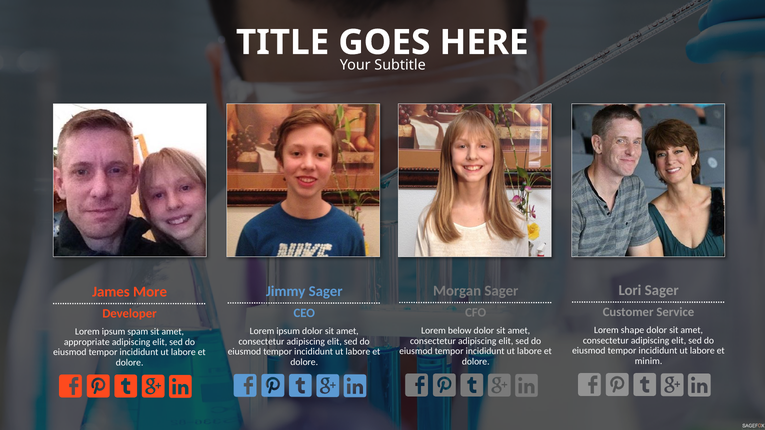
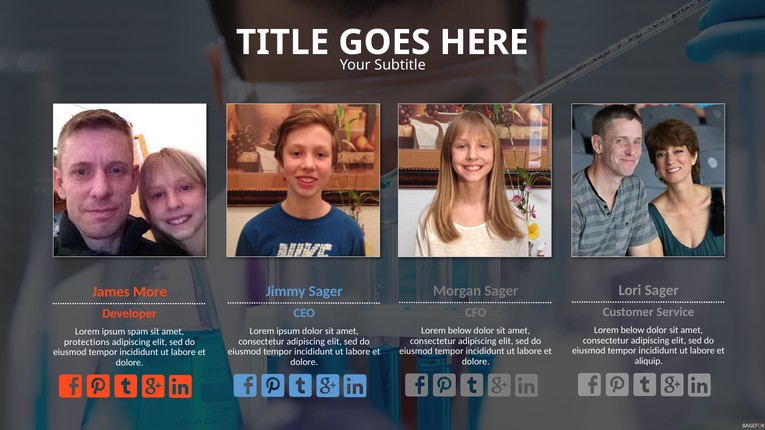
shape at (633, 330): shape -> below
appropriate: appropriate -> protections
minim: minim -> aliquip
